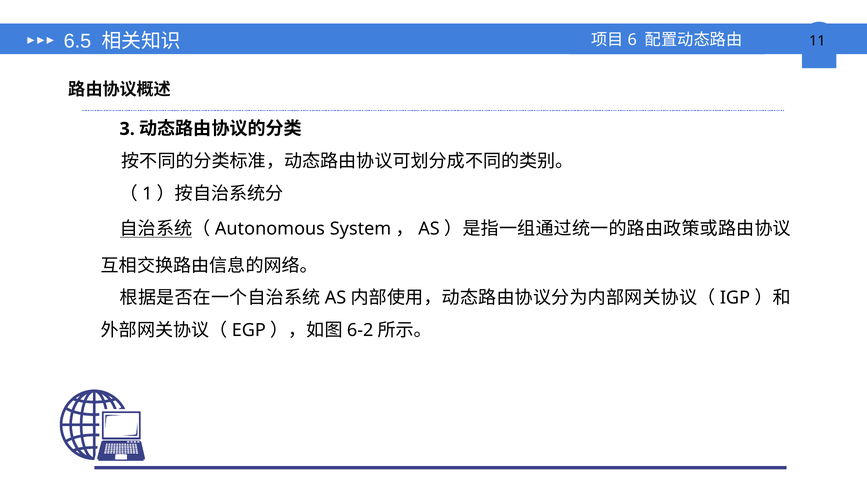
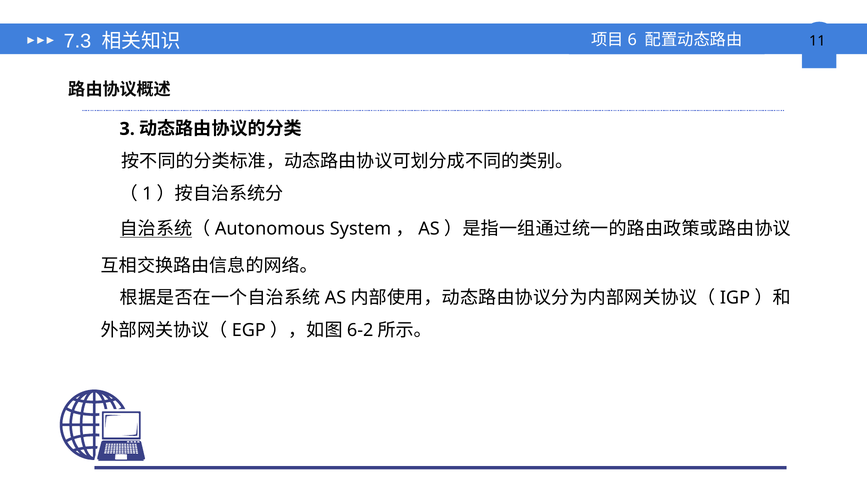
6.5: 6.5 -> 7.3
